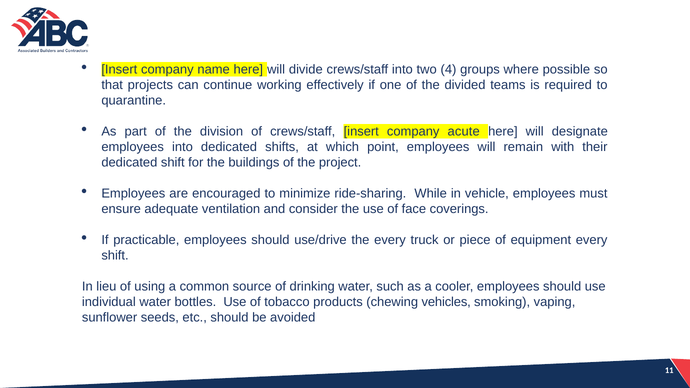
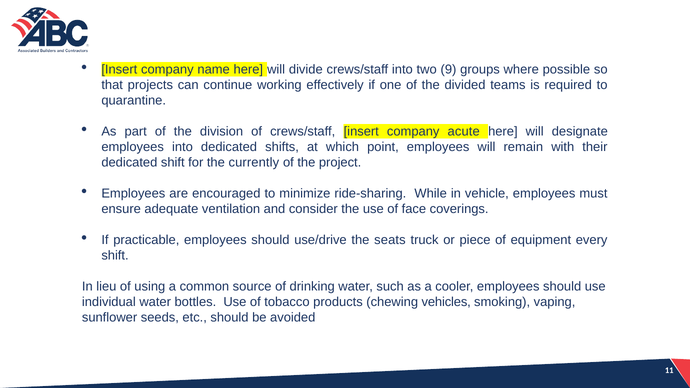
4: 4 -> 9
buildings: buildings -> currently
the every: every -> seats
